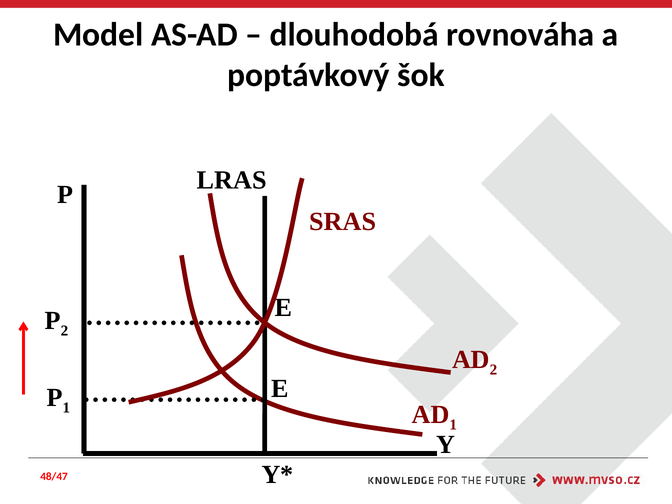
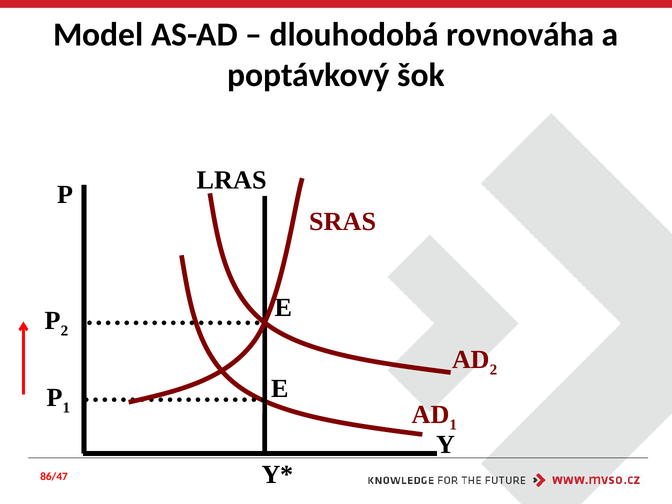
48/47: 48/47 -> 86/47
